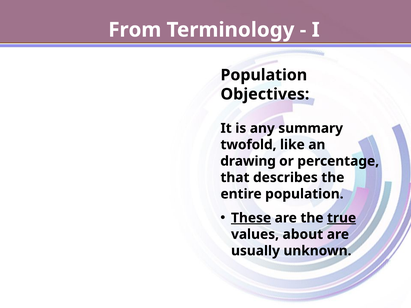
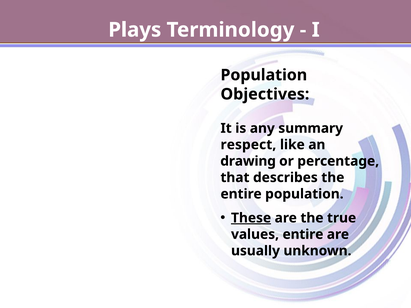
From: From -> Plays
twofold: twofold -> respect
true underline: present -> none
values about: about -> entire
